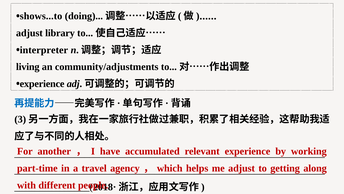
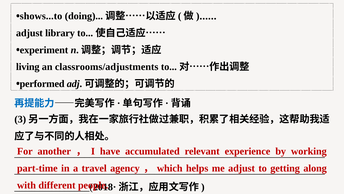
interpreter: interpreter -> experiment
community/adjustments: community/adjustments -> classrooms/adjustments
experience at (42, 84): experience -> performed
